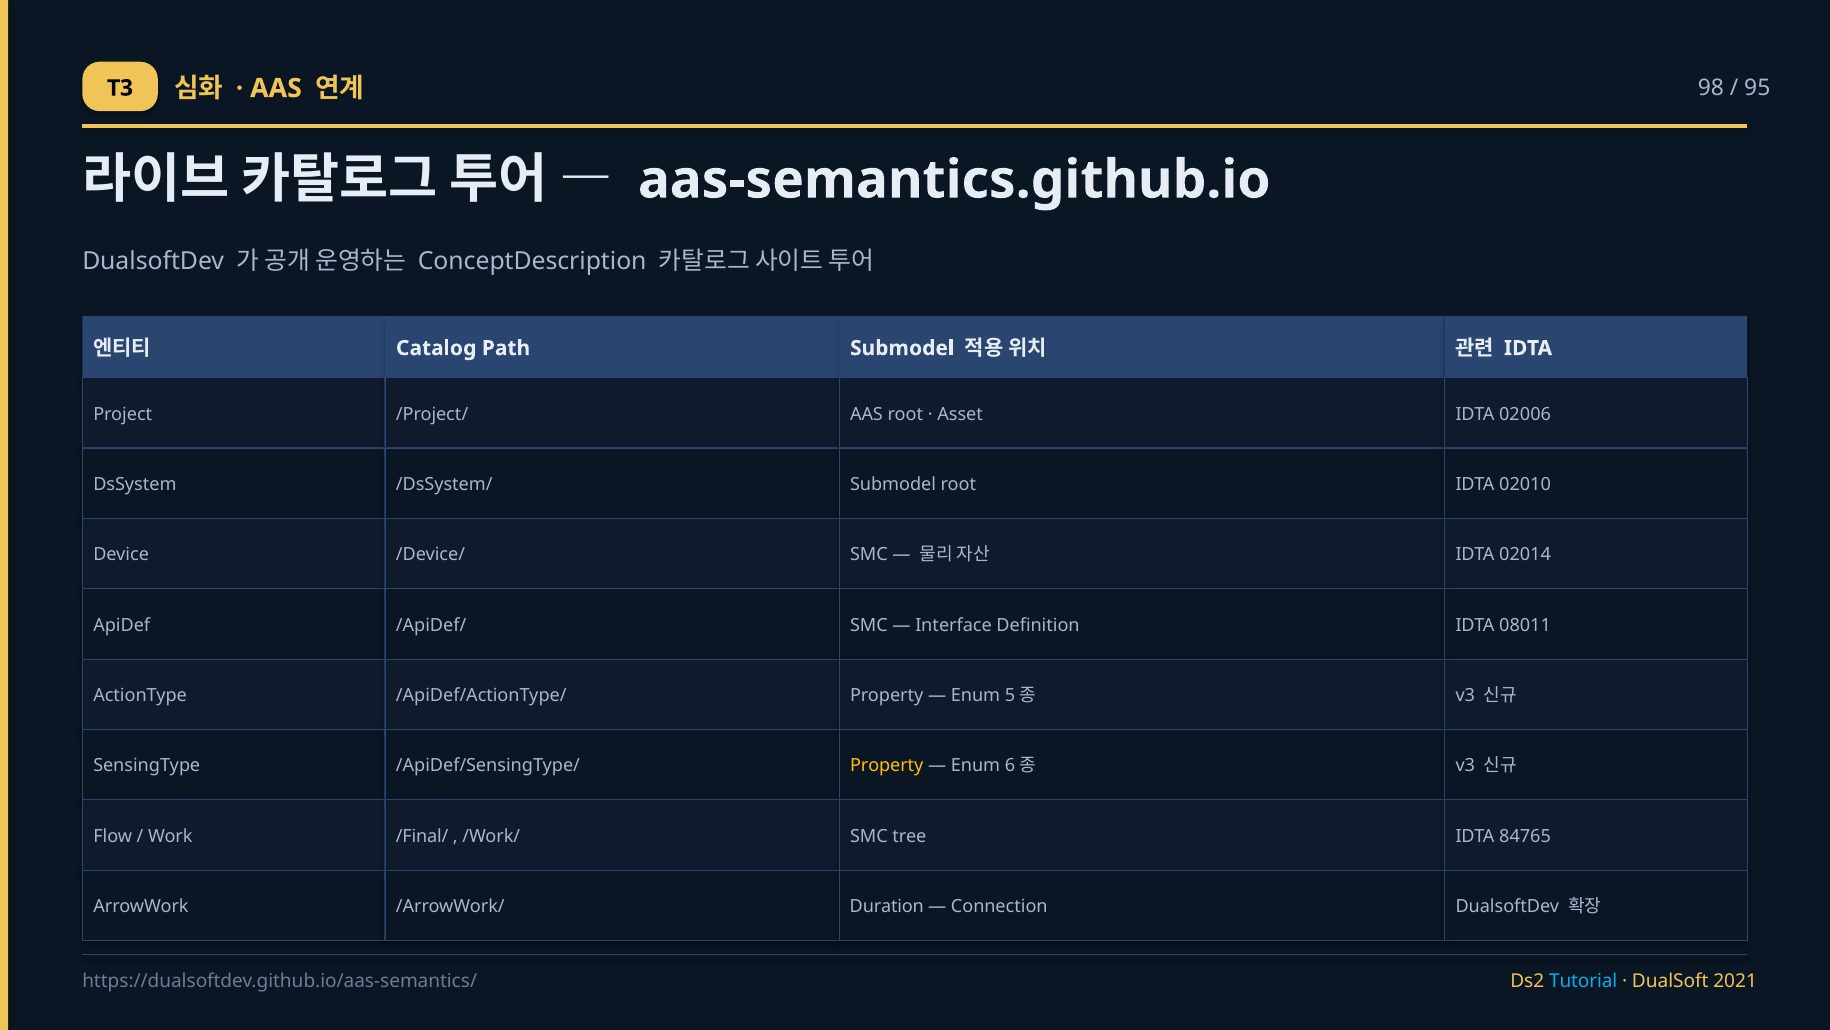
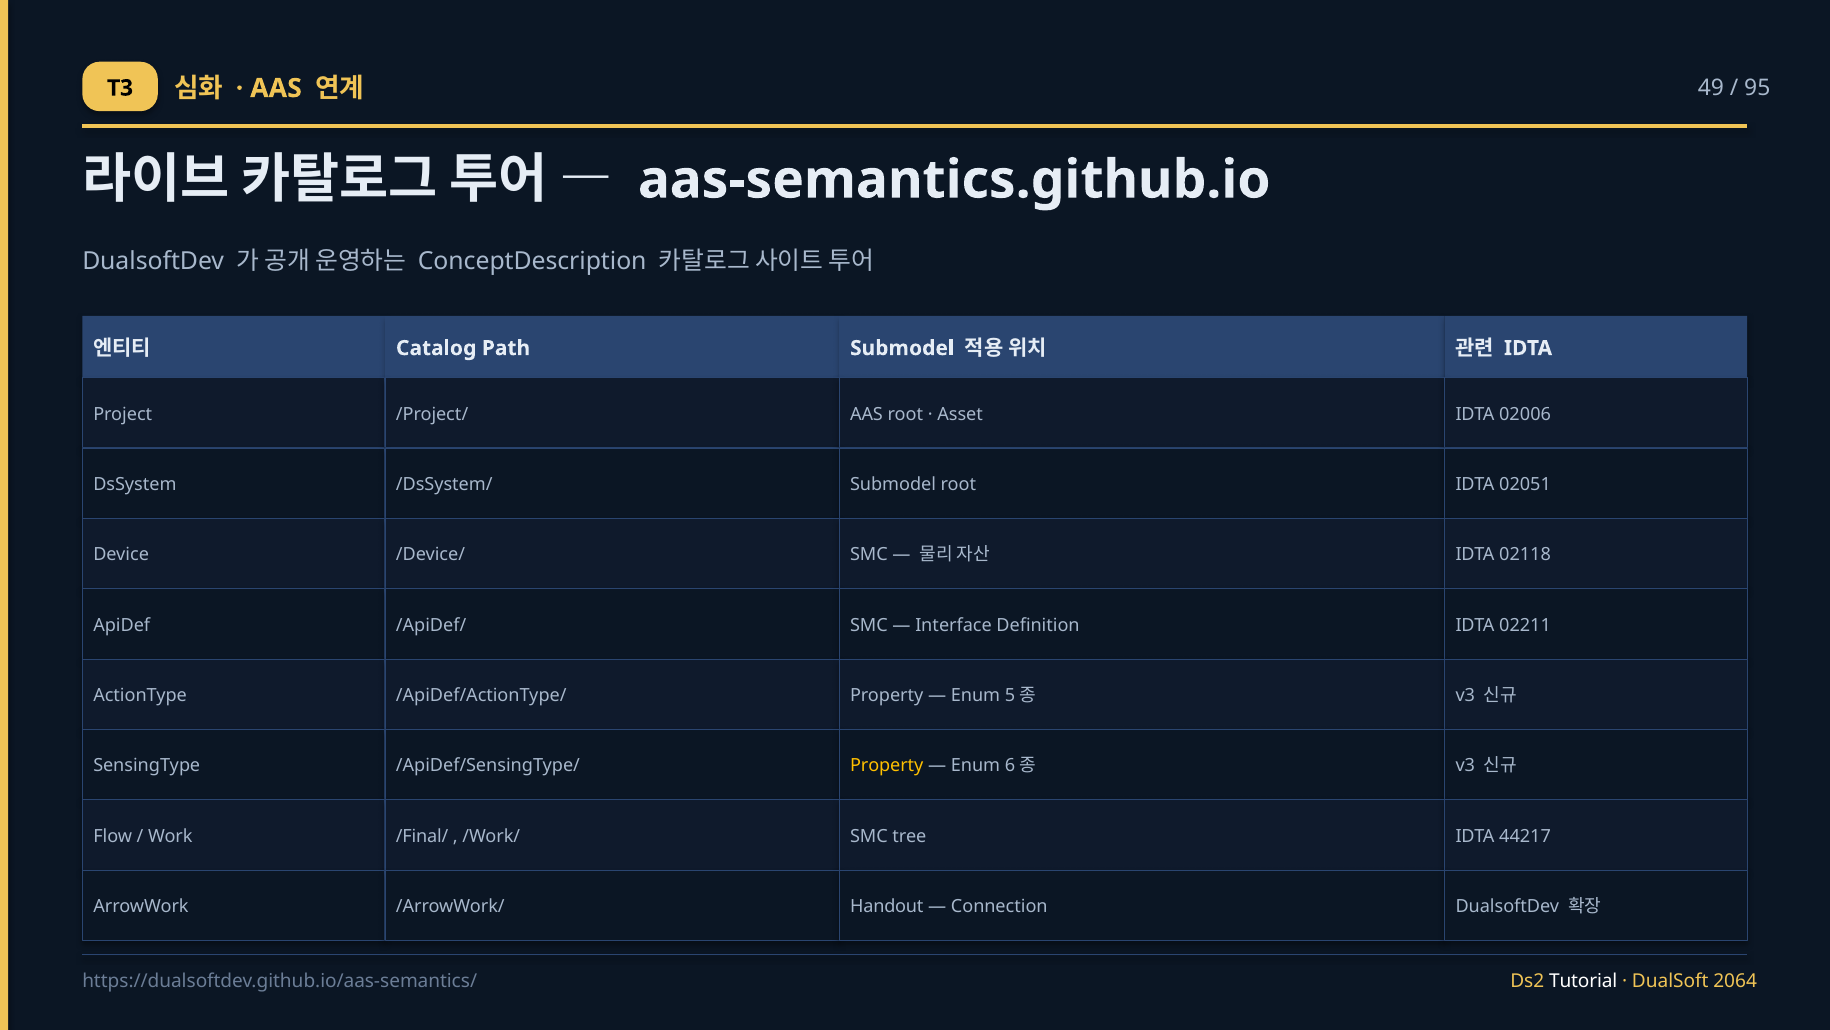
98: 98 -> 49
02010: 02010 -> 02051
02014: 02014 -> 02118
08011: 08011 -> 02211
84765: 84765 -> 44217
Duration: Duration -> Handout
Tutorial colour: light blue -> white
2021: 2021 -> 2064
